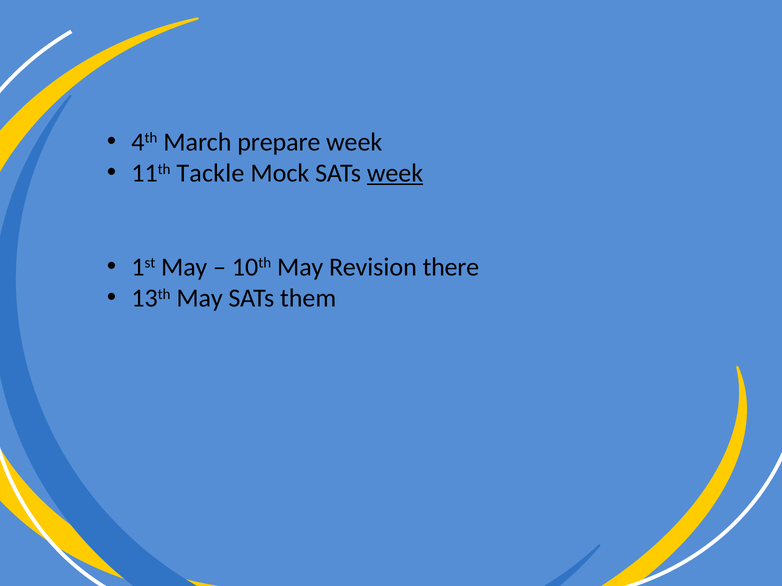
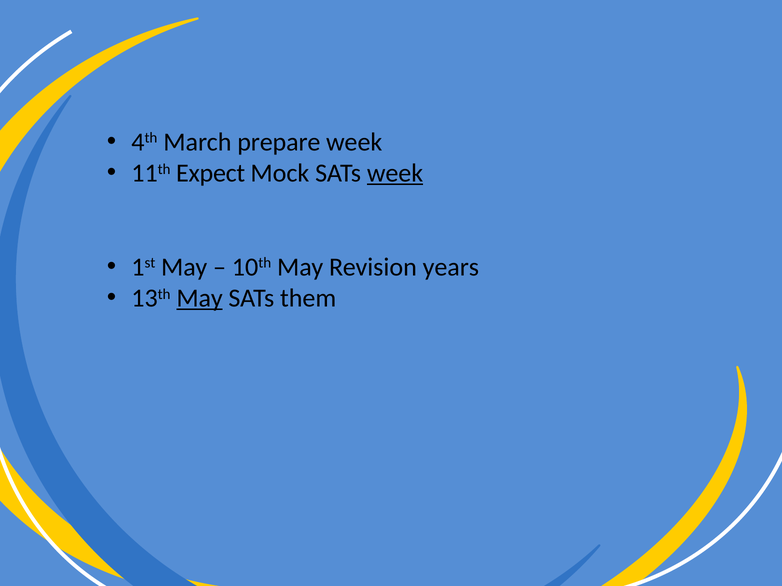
Tackle: Tackle -> Expect
there: there -> years
May at (200, 298) underline: none -> present
